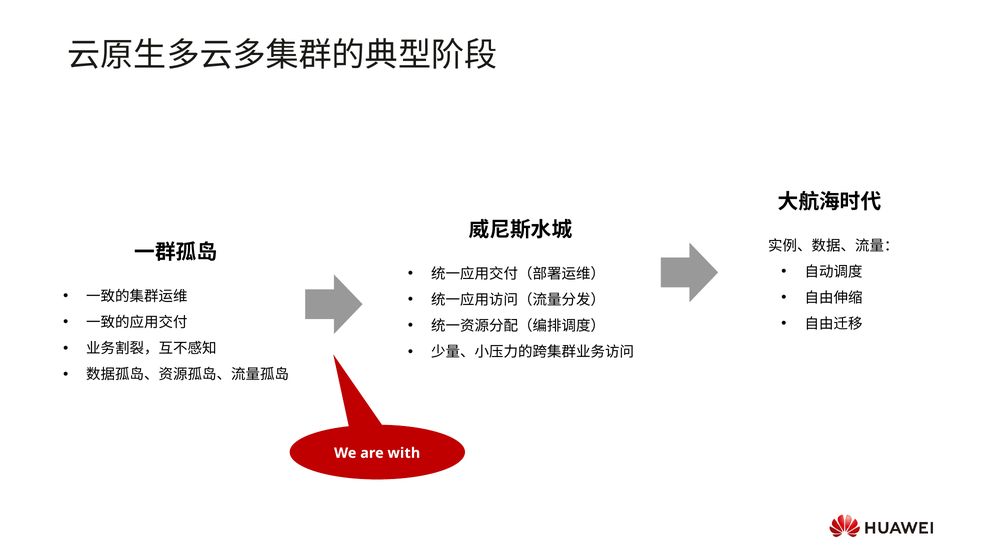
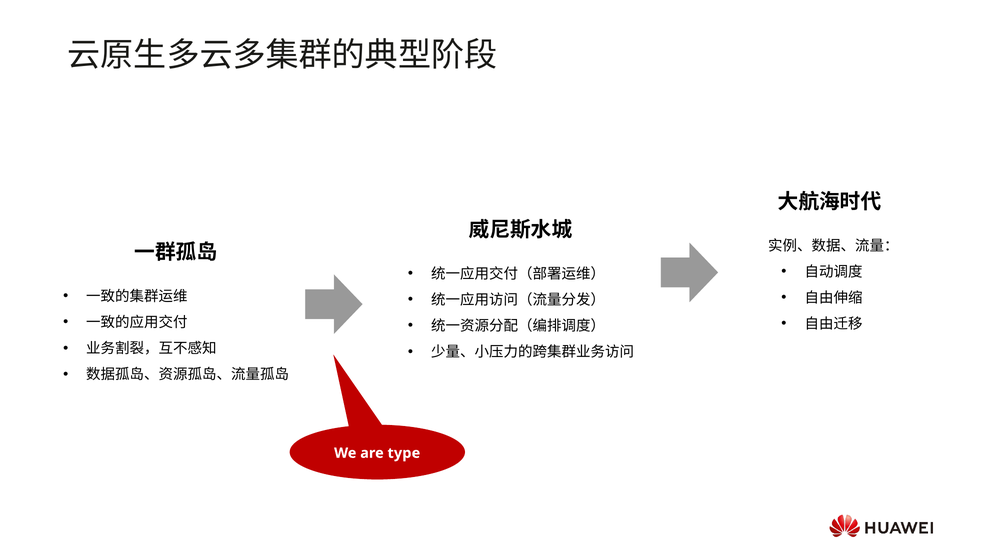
with: with -> type
